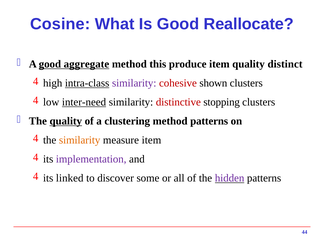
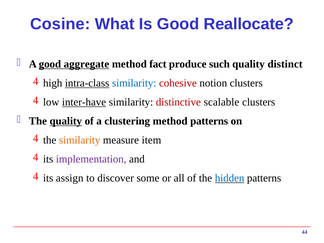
this: this -> fact
produce item: item -> such
similarity at (134, 83) colour: purple -> blue
shown: shown -> notion
inter-need: inter-need -> inter-have
stopping: stopping -> scalable
linked: linked -> assign
hidden colour: purple -> blue
